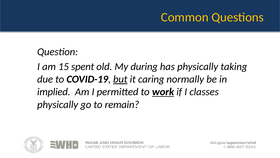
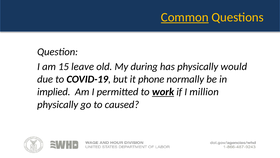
Common underline: none -> present
spent: spent -> leave
taking: taking -> would
but underline: present -> none
caring: caring -> phone
classes: classes -> million
remain: remain -> caused
